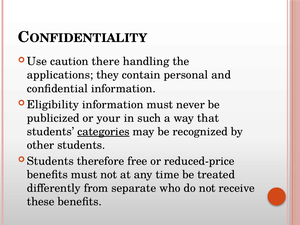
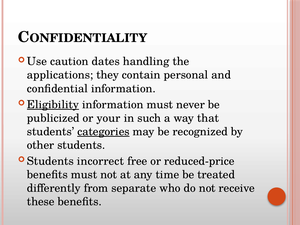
there: there -> dates
Eligibility underline: none -> present
therefore: therefore -> incorrect
